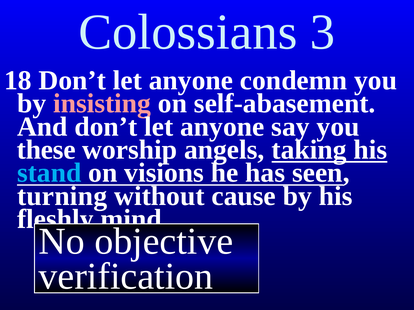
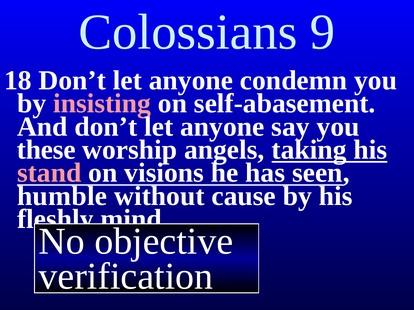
3: 3 -> 9
stand colour: light blue -> pink
turning: turning -> humble
